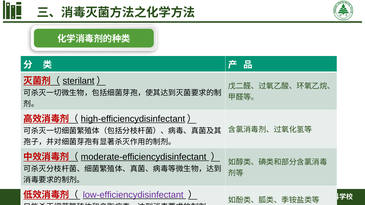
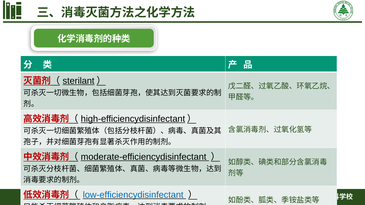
low-efficiencydisinfectant colour: purple -> blue
